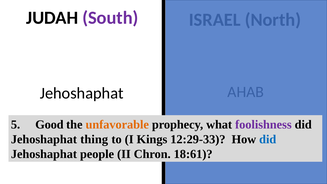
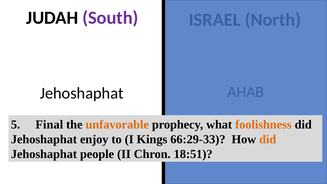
Good: Good -> Final
foolishness colour: purple -> orange
thing: thing -> enjoy
12:29-33: 12:29-33 -> 66:29-33
did at (268, 139) colour: blue -> orange
18:61: 18:61 -> 18:51
